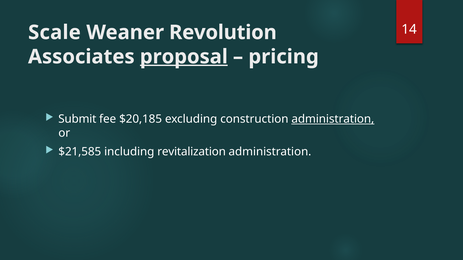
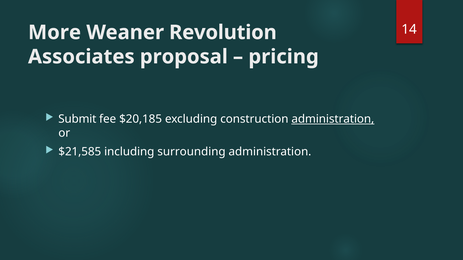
Scale: Scale -> More
proposal underline: present -> none
revitalization: revitalization -> surrounding
